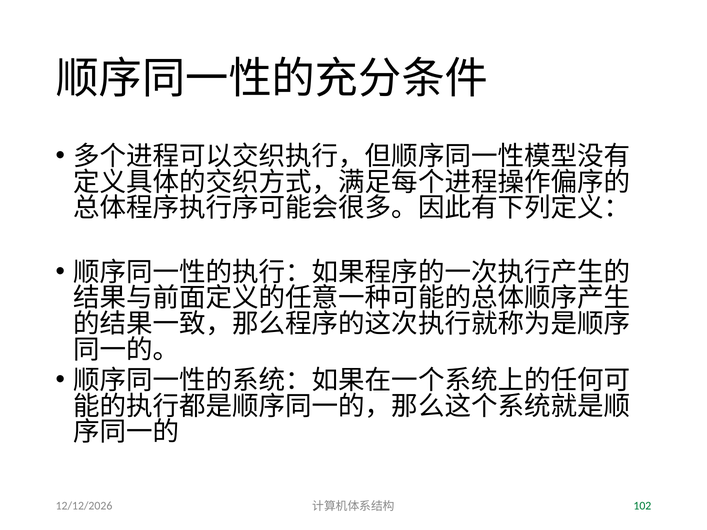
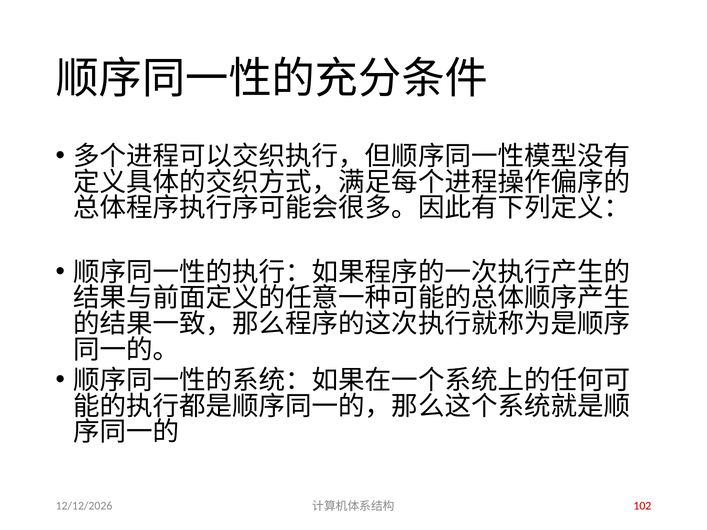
102 colour: green -> red
